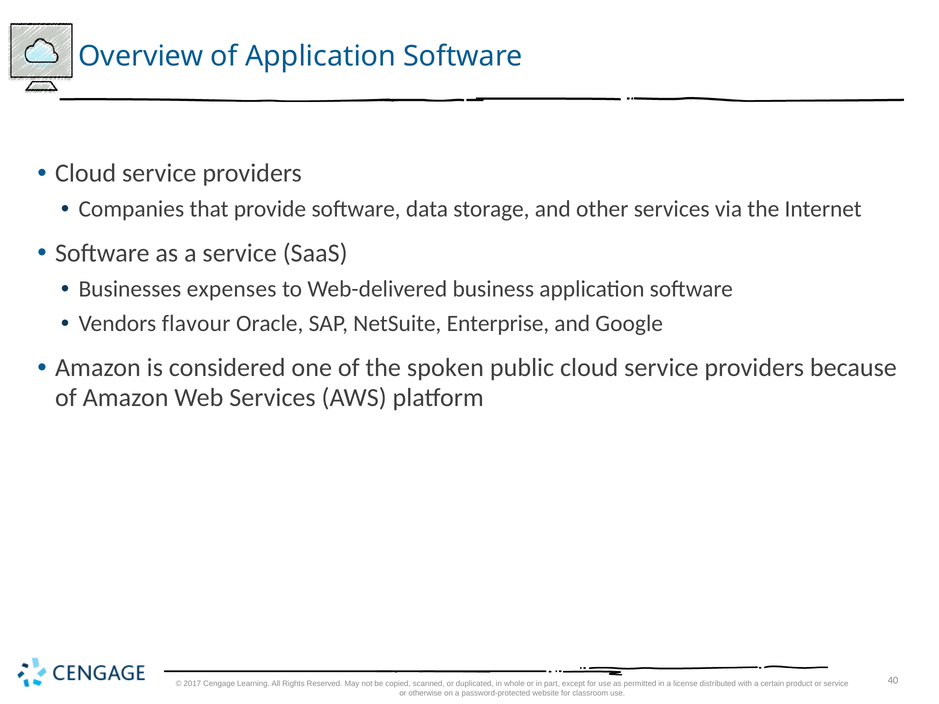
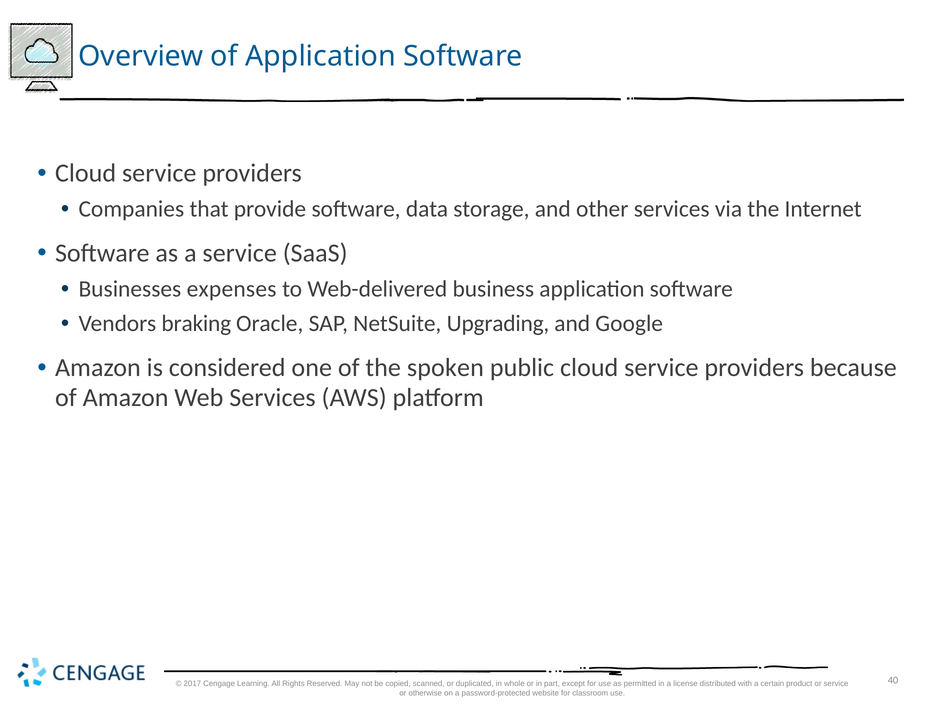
flavour: flavour -> braking
Enterprise: Enterprise -> Upgrading
